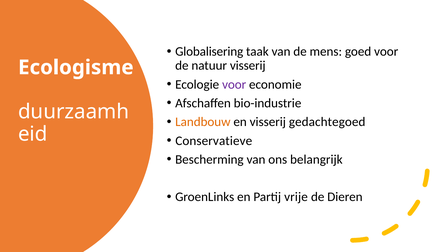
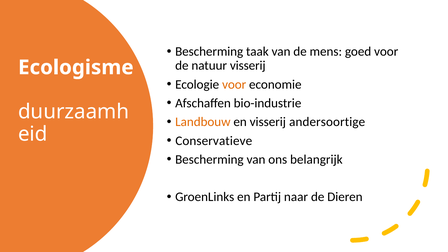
Globalisering at (209, 52): Globalisering -> Bescherming
voor at (234, 84) colour: purple -> orange
gedachtegoed: gedachtegoed -> andersoortige
vrije: vrije -> naar
